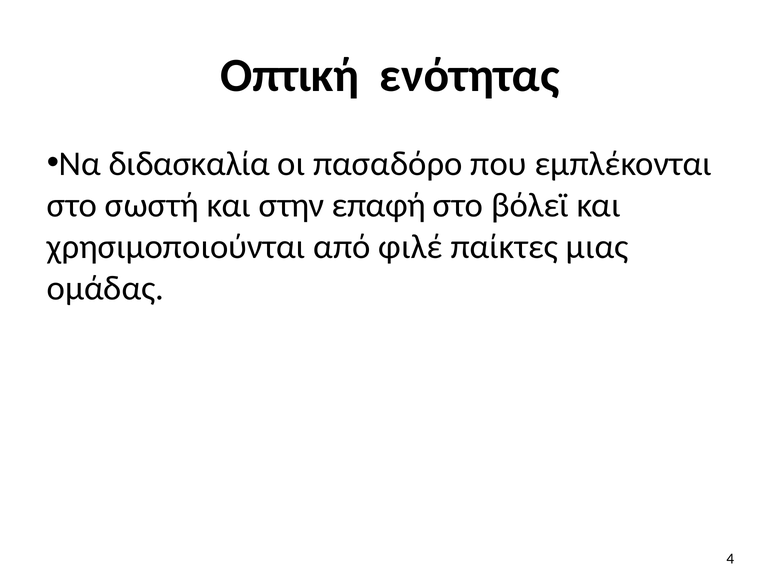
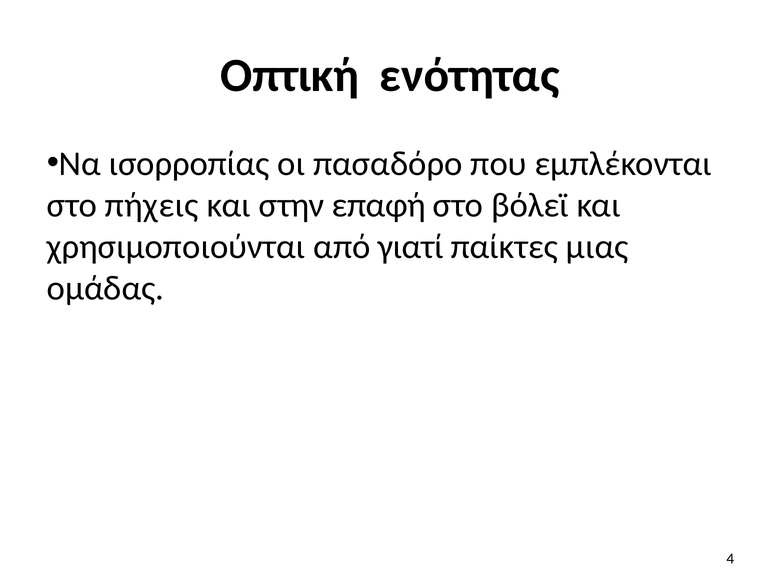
διδασκαλία: διδασκαλία -> ισορροπίας
σωστή: σωστή -> πήχεις
φιλέ: φιλέ -> γιατί
